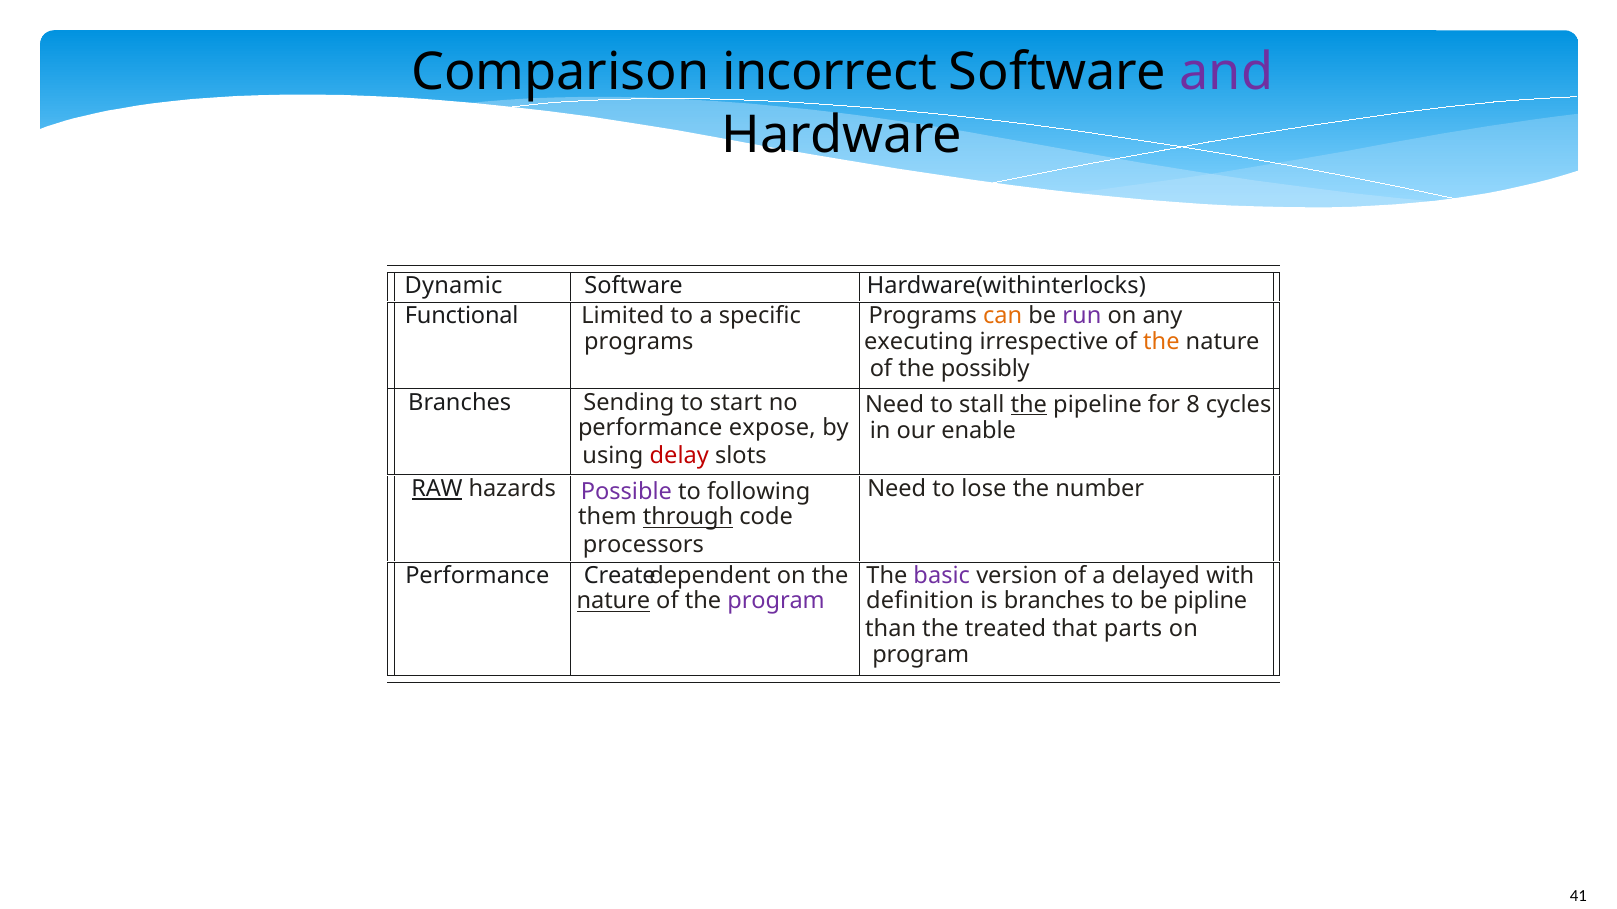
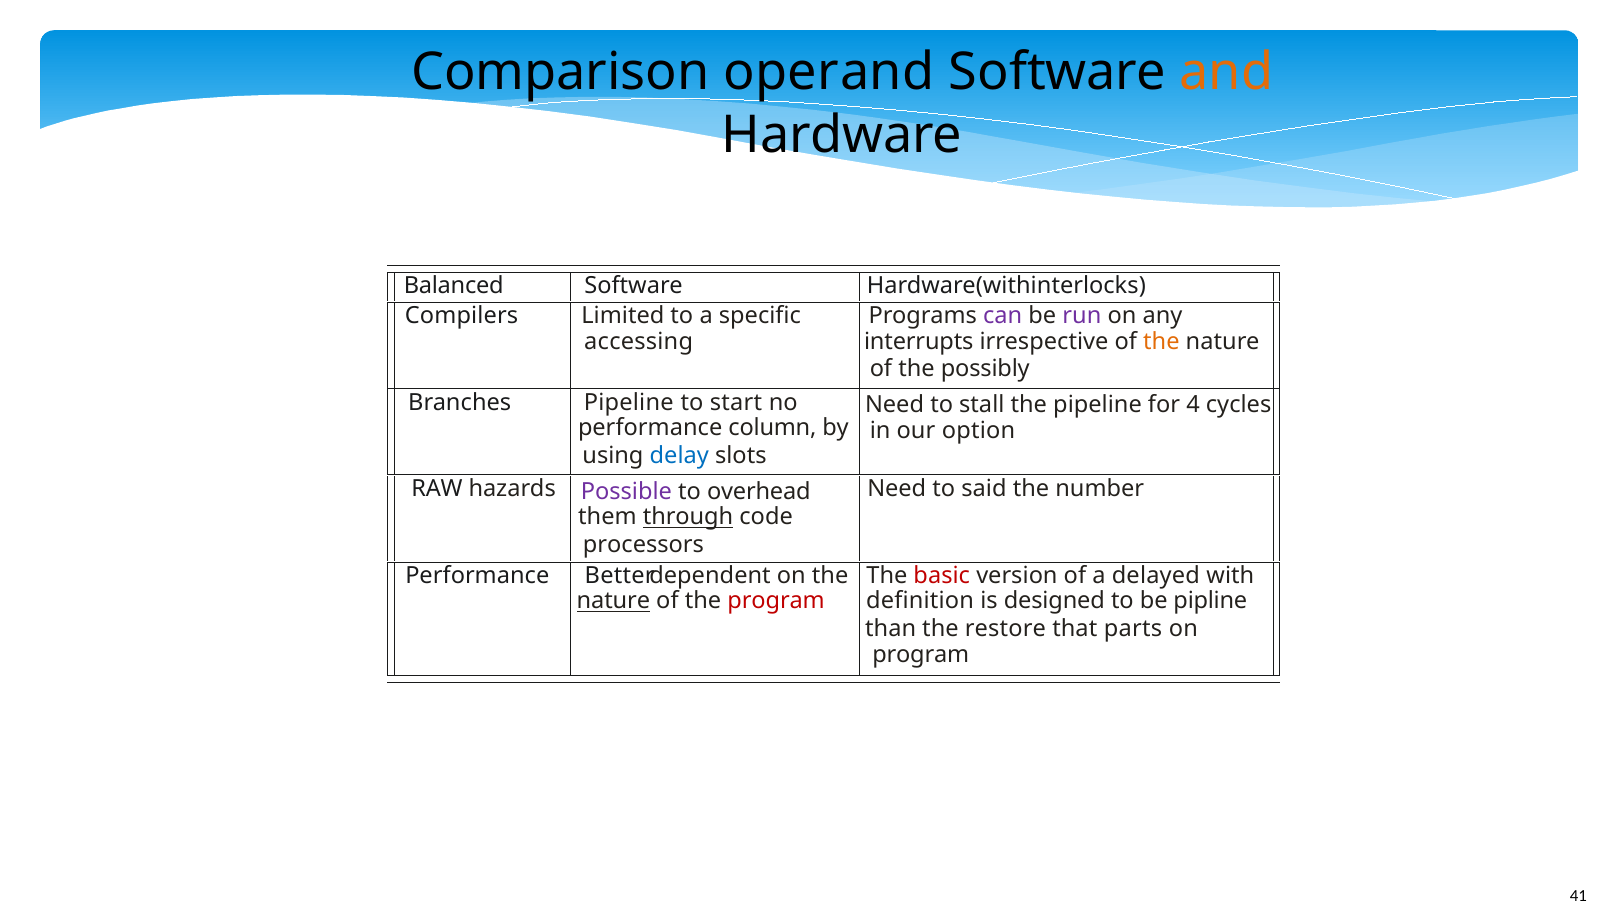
incorrect: incorrect -> operand
and colour: purple -> orange
Dynamic: Dynamic -> Balanced
Functional: Functional -> Compilers
can colour: orange -> purple
programs at (639, 342): programs -> accessing
executing: executing -> interrupts
Branches Sending: Sending -> Pipeline
the at (1029, 405) underline: present -> none
8: 8 -> 4
expose: expose -> column
enable: enable -> option
delay colour: red -> blue
RAW underline: present -> none
following: following -> overhead
lose: lose -> said
Create: Create -> Better
basic colour: purple -> red
program at (776, 602) colour: purple -> red
is branches: branches -> designed
treated: treated -> restore
